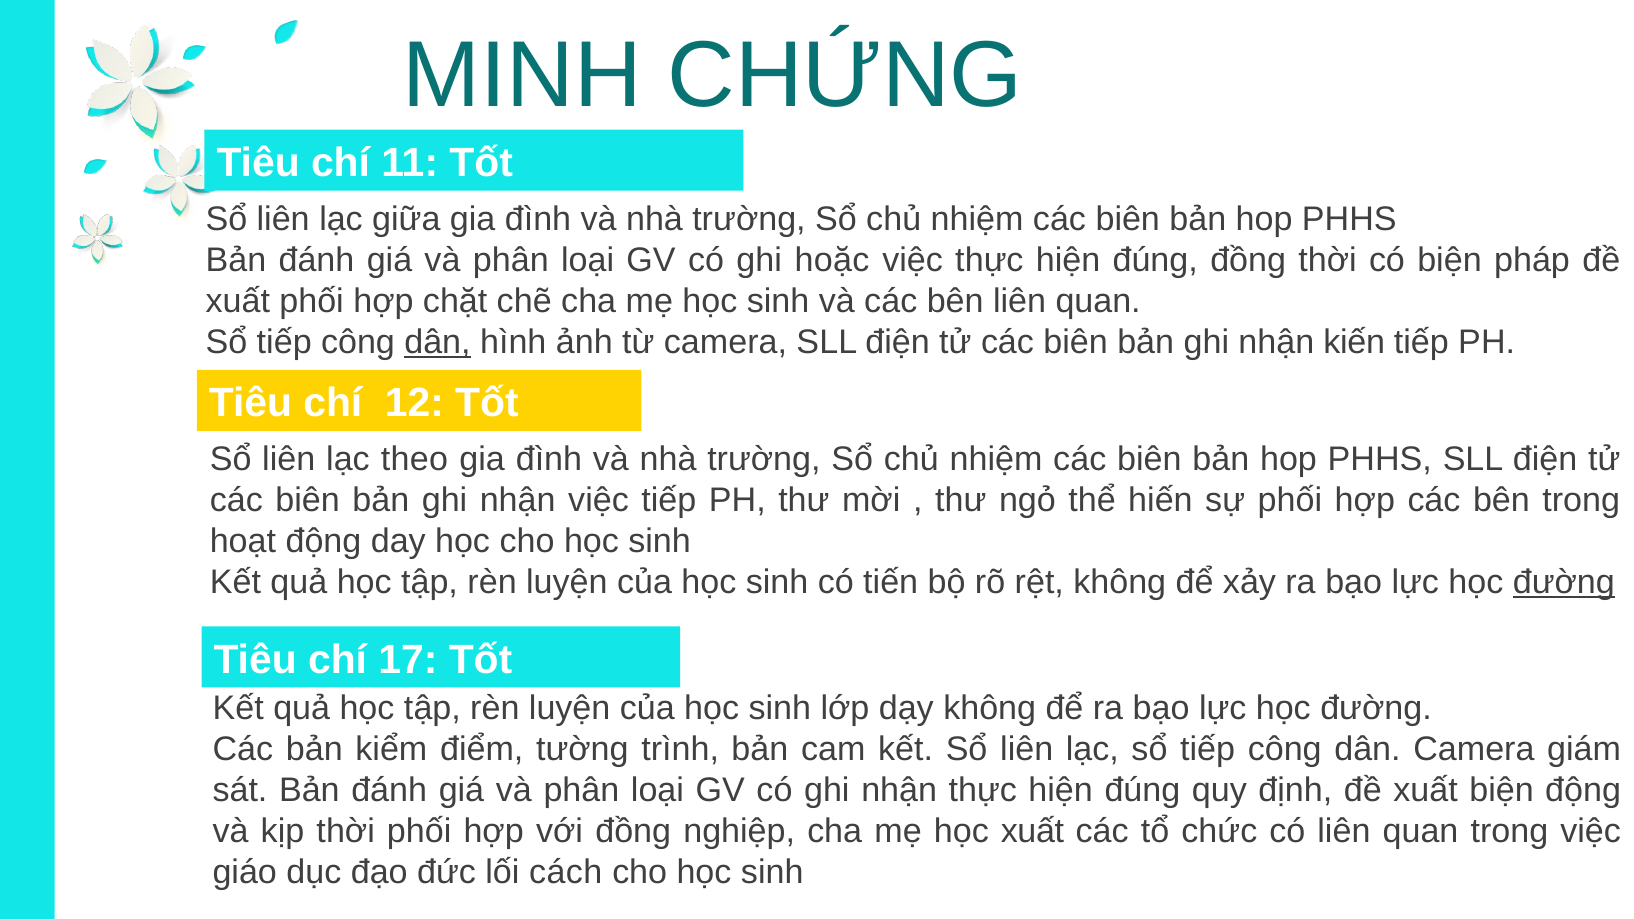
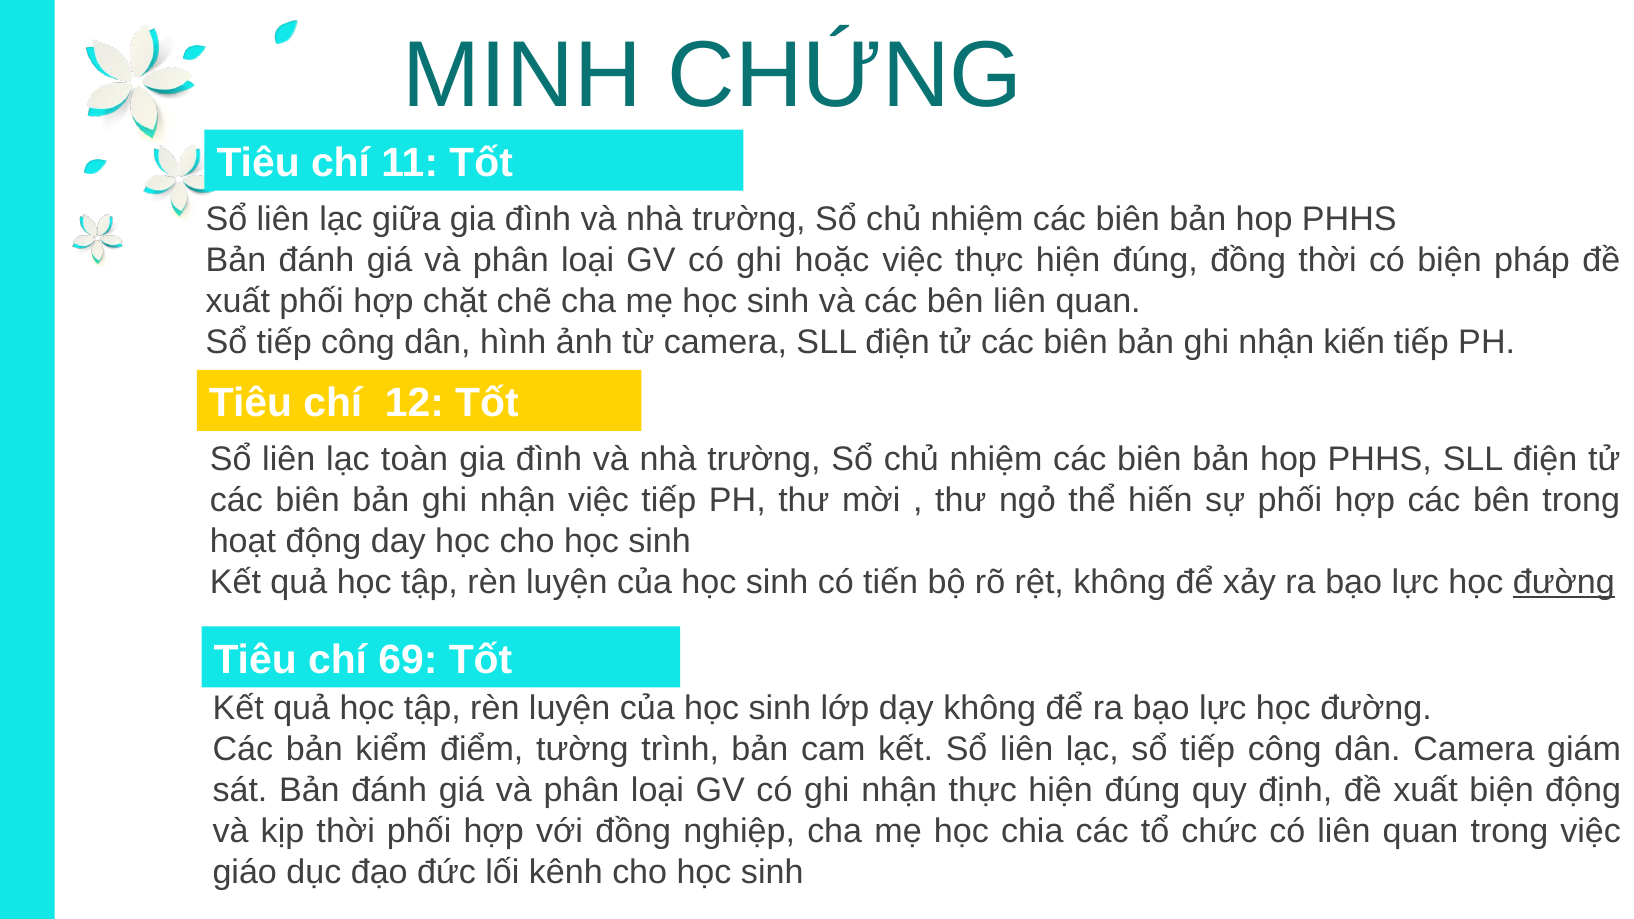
dân at (437, 342) underline: present -> none
theo: theo -> toàn
17: 17 -> 69
học xuất: xuất -> chia
cách: cách -> kênh
